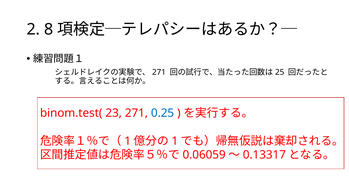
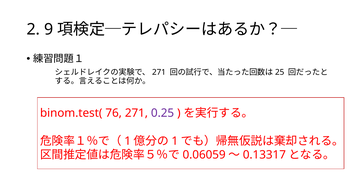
8: 8 -> 9
23: 23 -> 76
0.25 colour: blue -> purple
